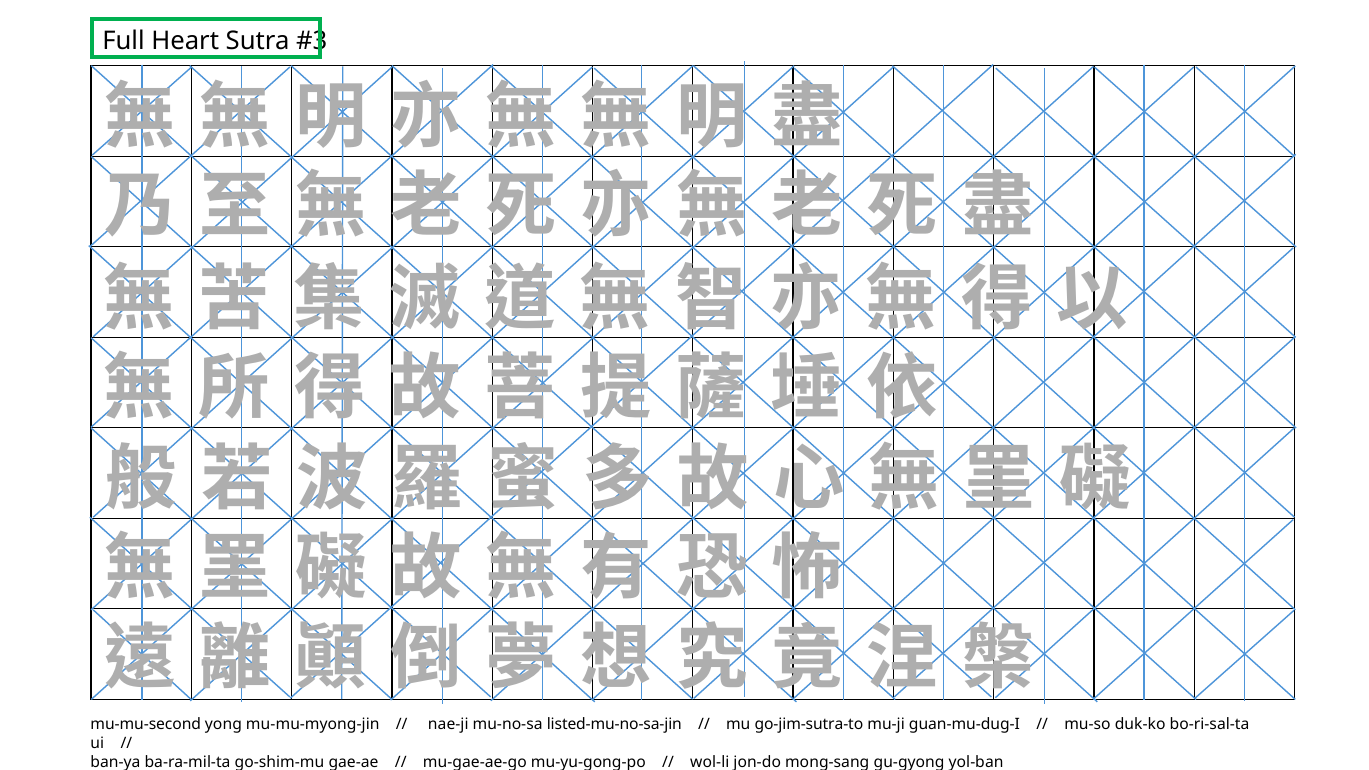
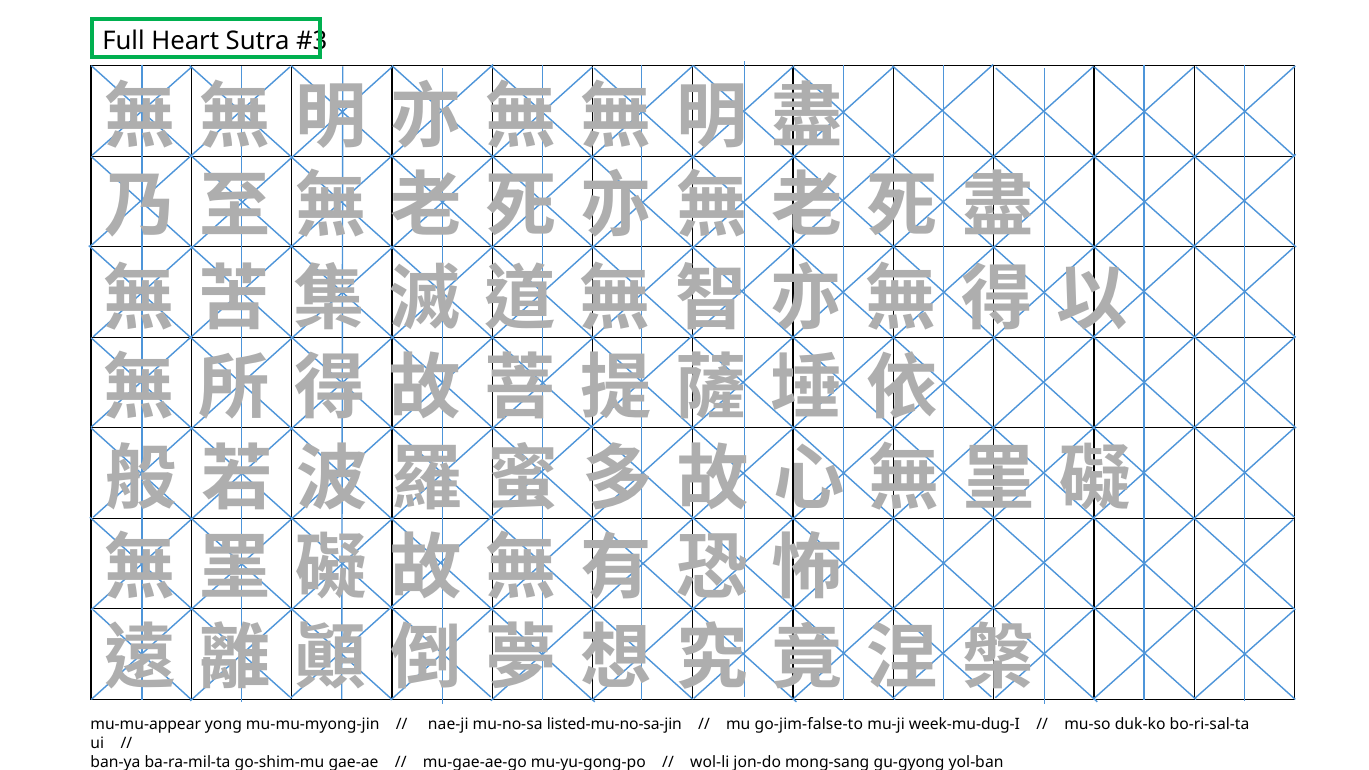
mu-mu-second: mu-mu-second -> mu-mu-appear
go-jim-sutra-to: go-jim-sutra-to -> go-jim-false-to
guan-mu-dug-I: guan-mu-dug-I -> week-mu-dug-I
